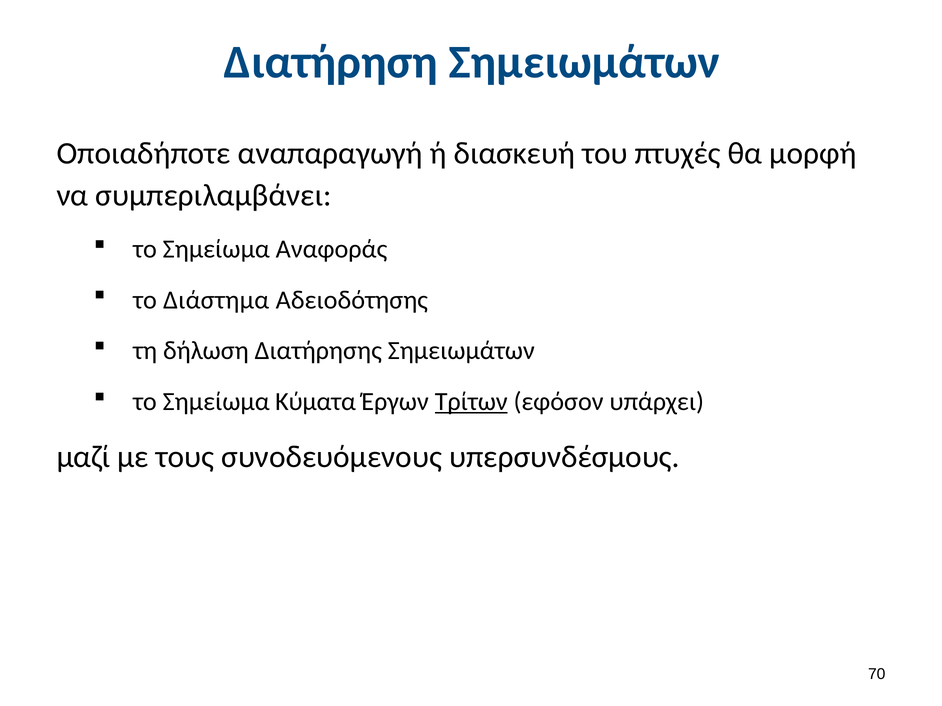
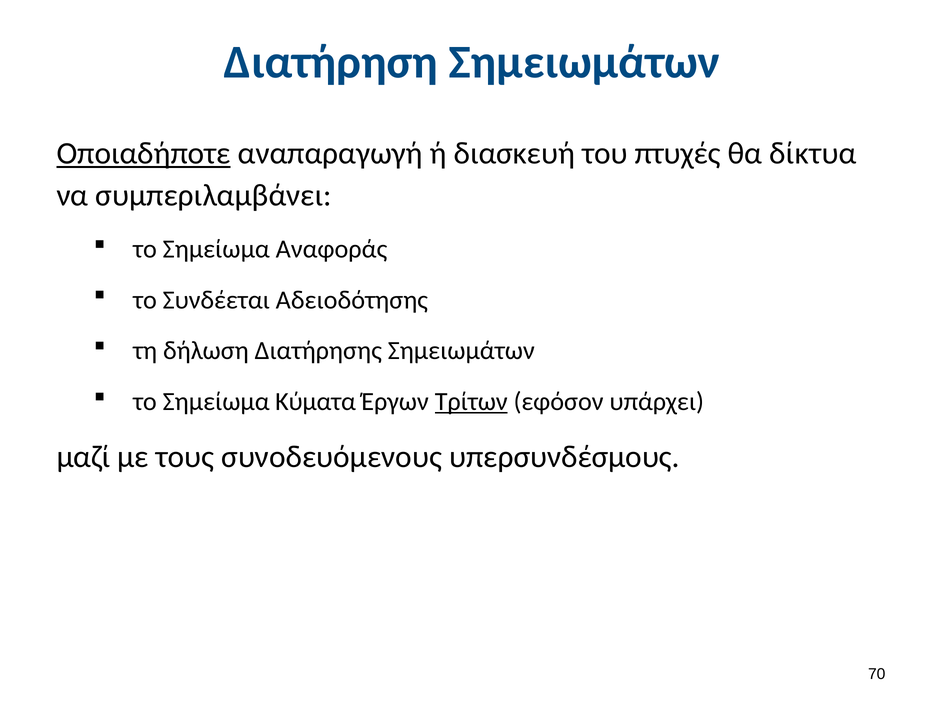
Οποιαδήποτε underline: none -> present
μορφή: μορφή -> δίκτυα
Διάστημα: Διάστημα -> Συνδέεται
